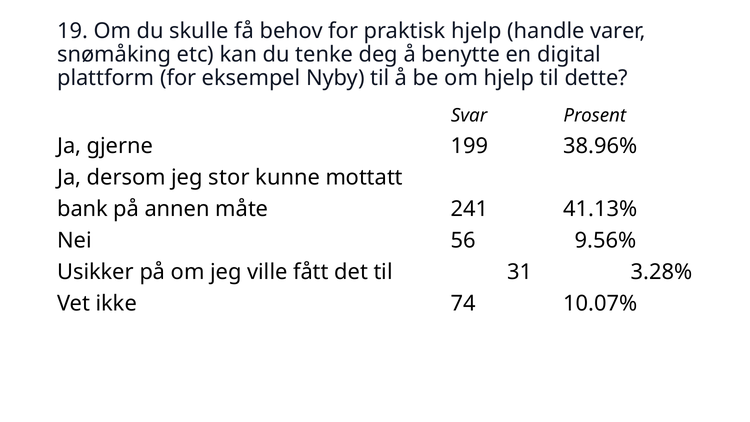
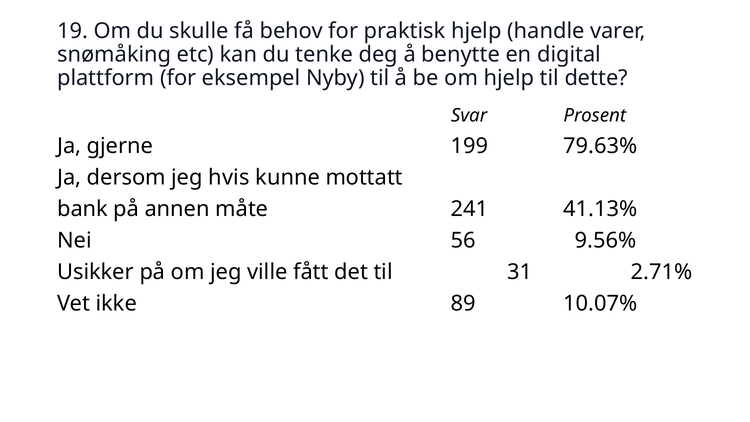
38.96%: 38.96% -> 79.63%
stor: stor -> hvis
3.28%: 3.28% -> 2.71%
74: 74 -> 89
